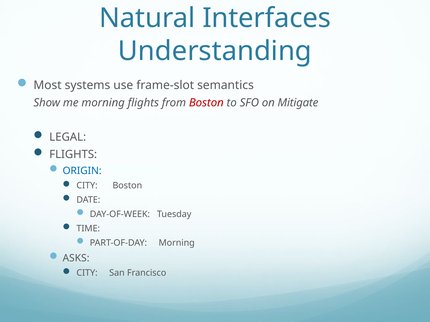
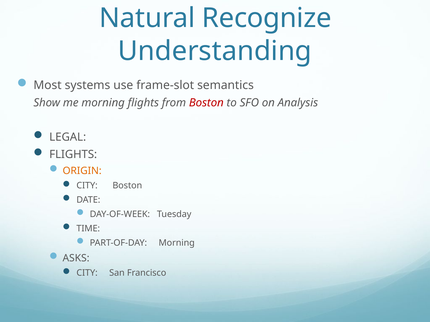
Interfaces: Interfaces -> Recognize
Mitigate: Mitigate -> Analysis
ORIGIN colour: blue -> orange
